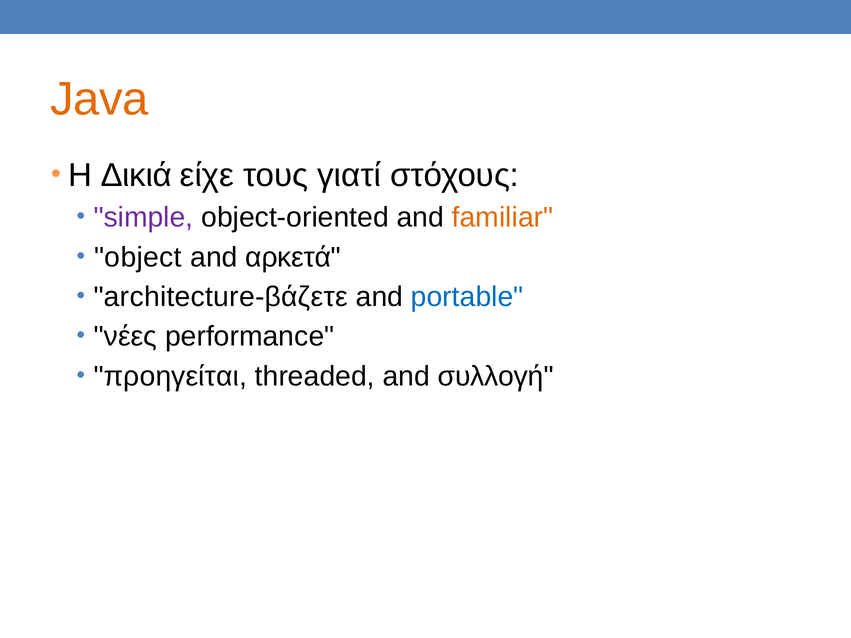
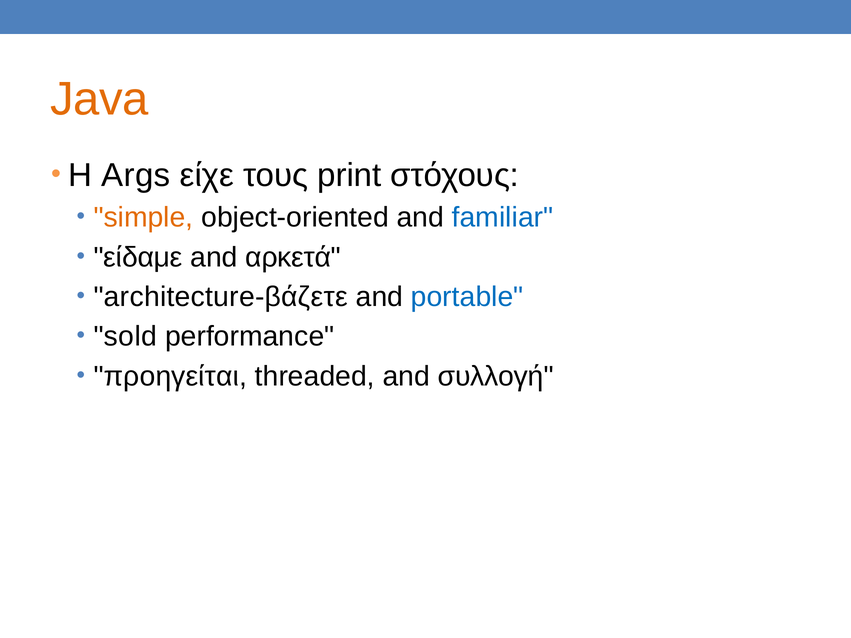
Δικιά: Δικιά -> Args
γιατί: γιατί -> print
simple colour: purple -> orange
familiar colour: orange -> blue
object: object -> είδαμε
νέες: νέες -> sold
